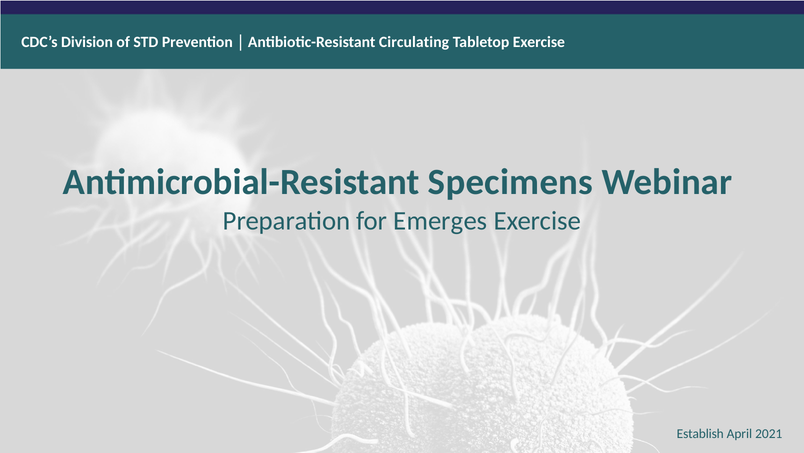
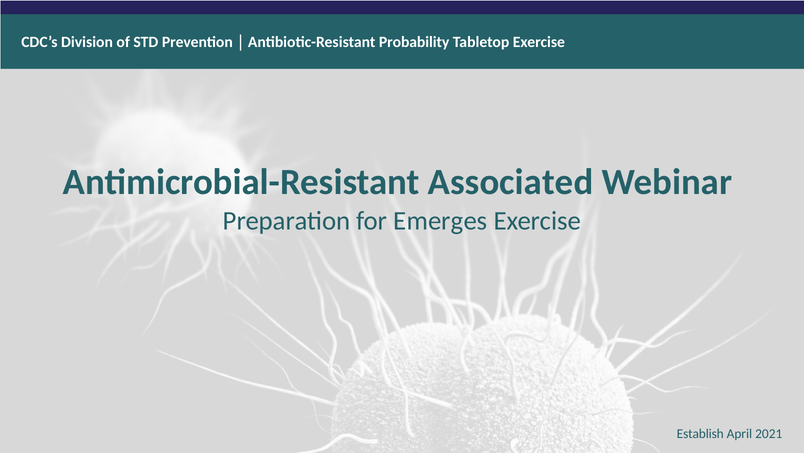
Circulating: Circulating -> Probability
Specimens: Specimens -> Associated
